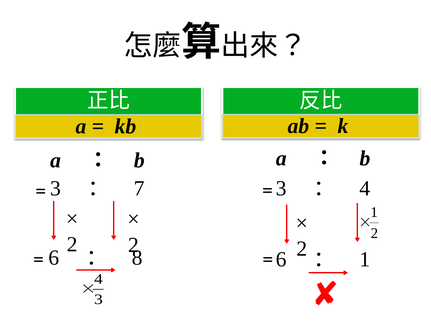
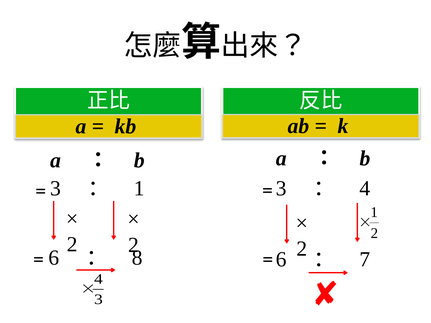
7 at (139, 189): 7 -> 1
1 at (365, 260): 1 -> 7
